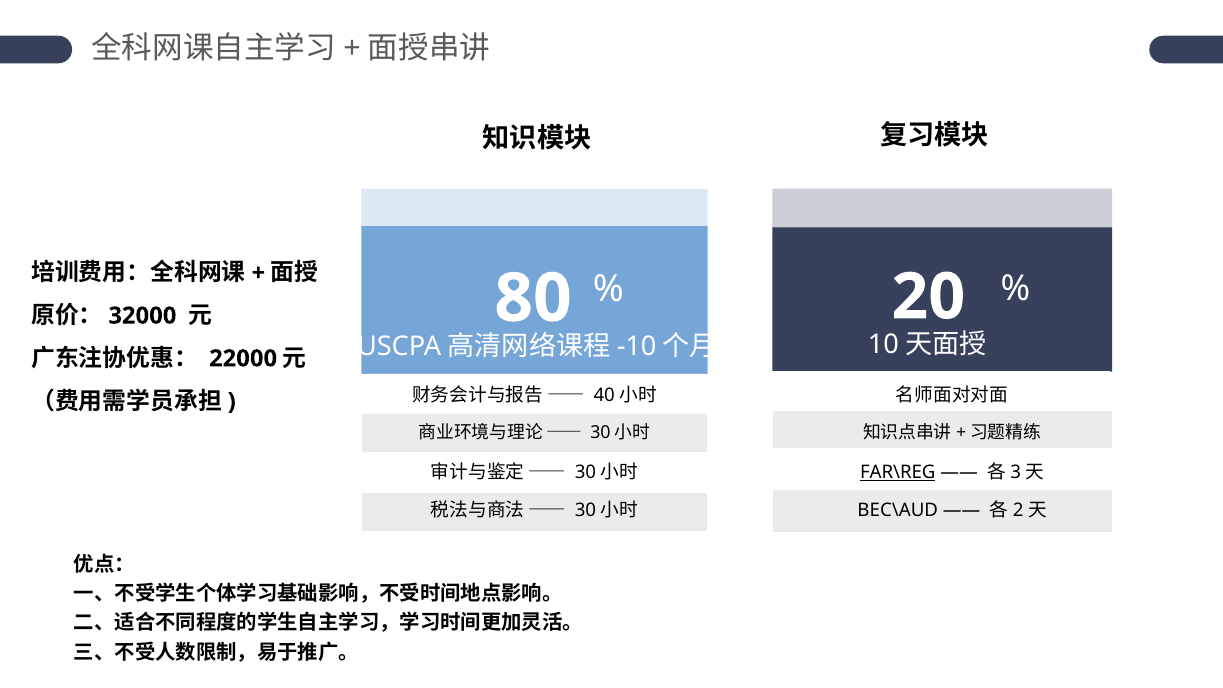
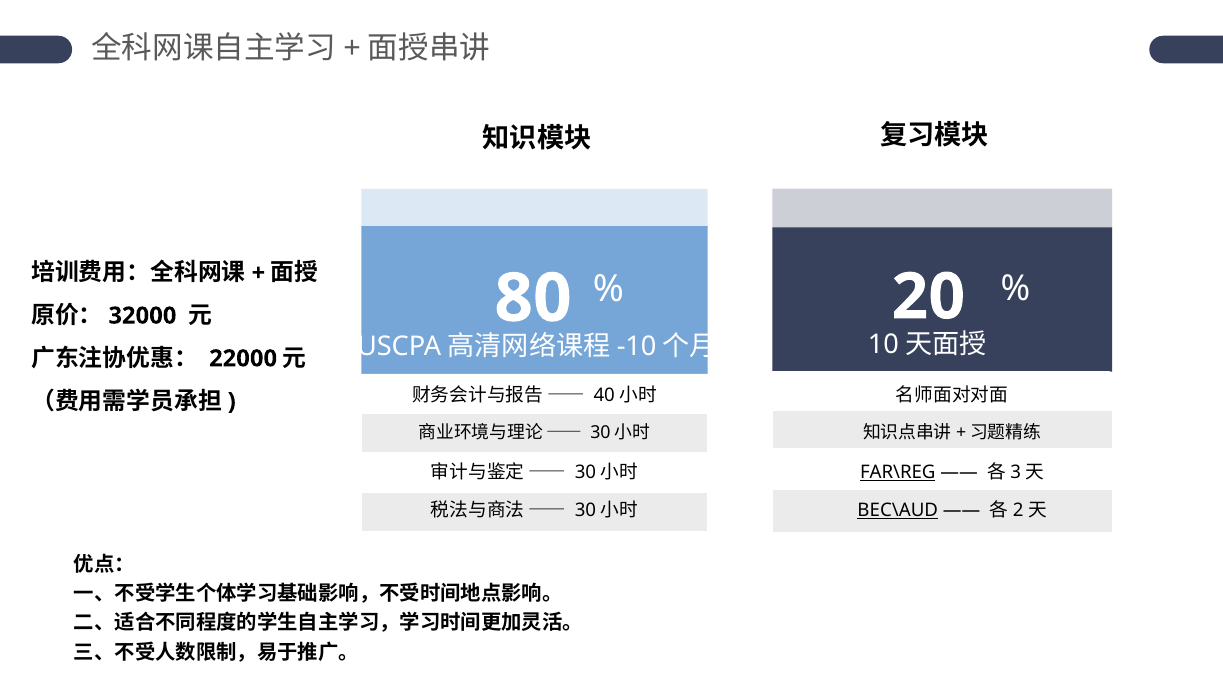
BEC\AUD underline: none -> present
